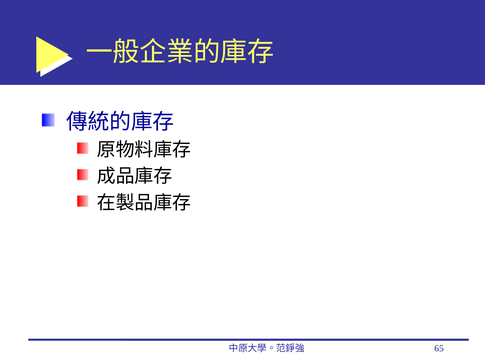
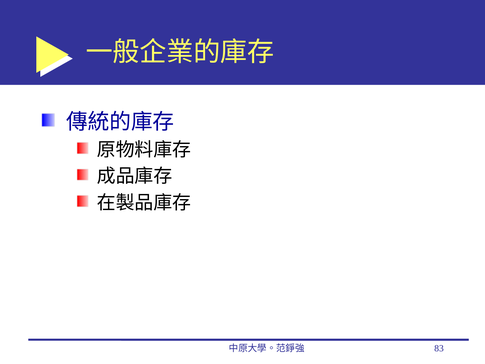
65: 65 -> 83
